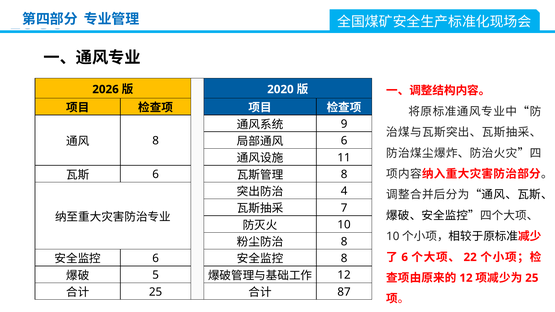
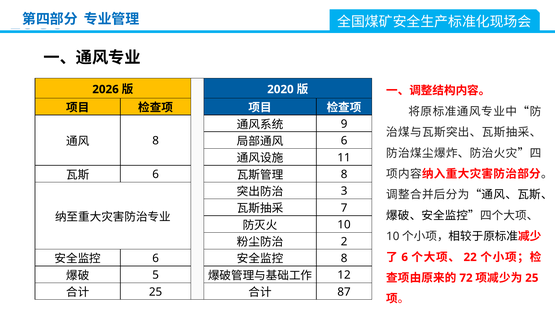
4: 4 -> 3
8 at (344, 242): 8 -> 2
12 at (466, 278): 12 -> 72
